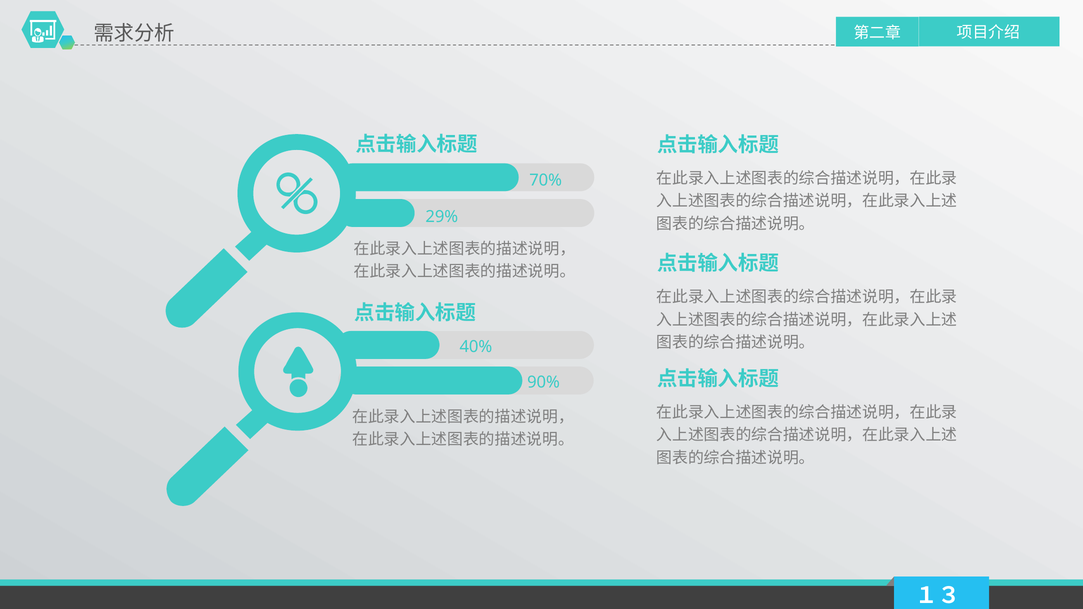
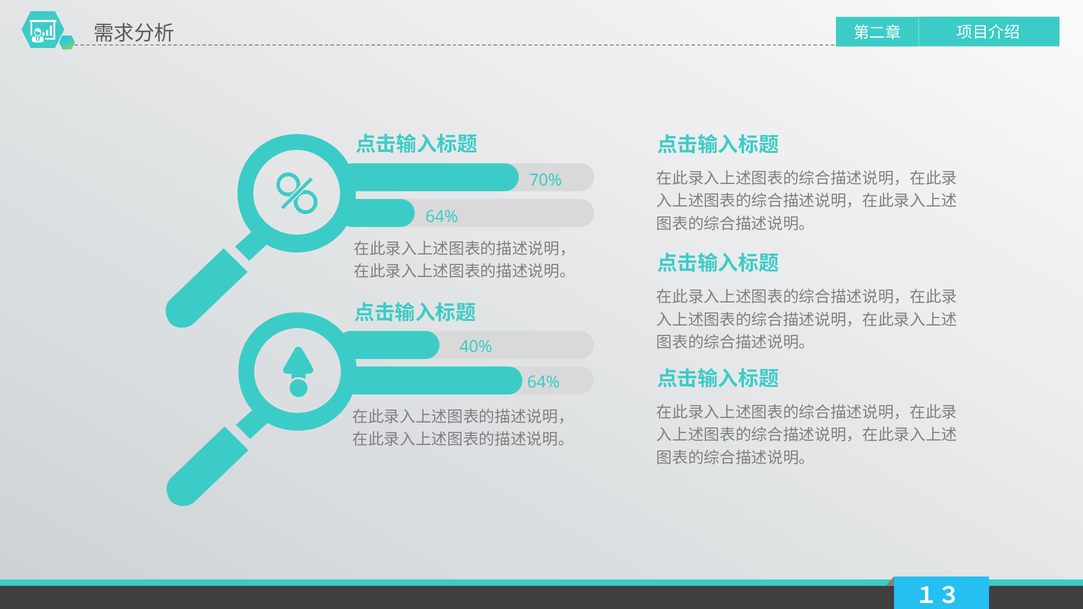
29% at (442, 217): 29% -> 64%
90% at (543, 382): 90% -> 64%
